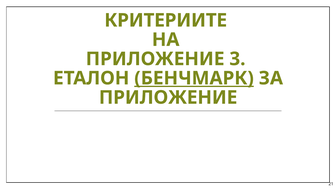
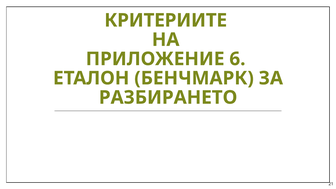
3: 3 -> 6
БЕНЧМАРК underline: present -> none
ПРИЛОЖЕНИЕ at (168, 97): ПРИЛОЖЕНИЕ -> РАЗБИРАНЕТО
